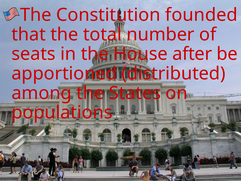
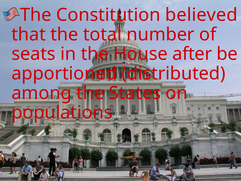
founded: founded -> believed
